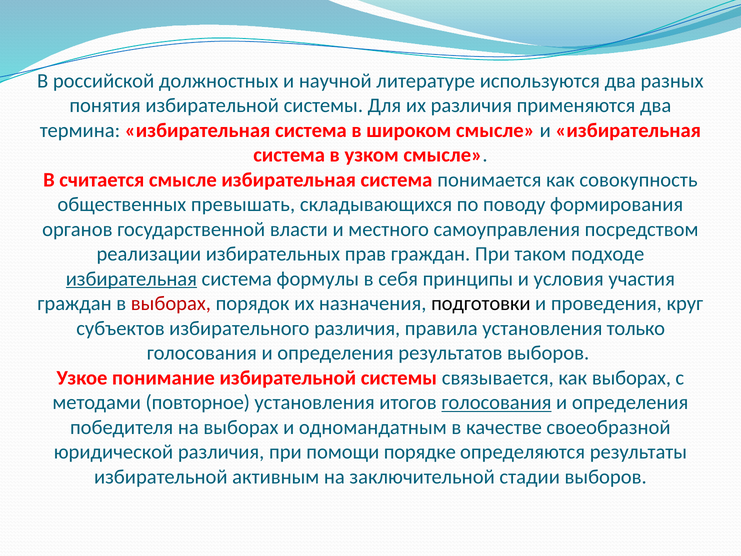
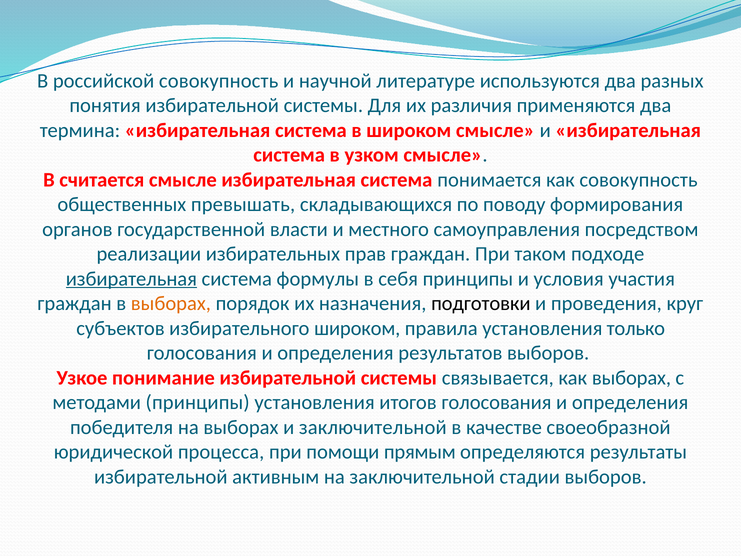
российской должностных: должностных -> совокупность
выборах at (171, 303) colour: red -> orange
избирательного различия: различия -> широком
методами повторное: повторное -> принципы
голосования at (496, 402) underline: present -> none
и одномандатным: одномандатным -> заключительной
юридической различия: различия -> процесса
порядке: порядке -> прямым
